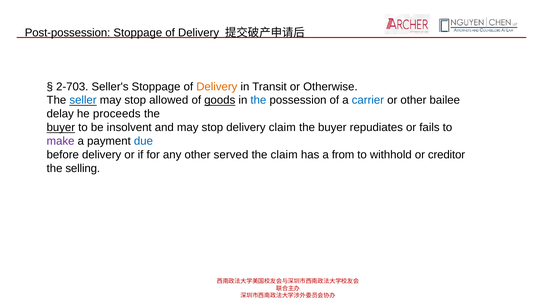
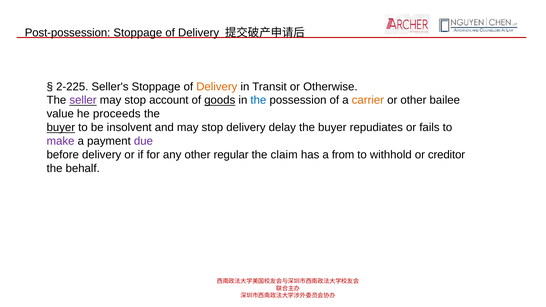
2-703: 2-703 -> 2-225
seller colour: blue -> purple
allowed: allowed -> account
carrier colour: blue -> orange
delay: delay -> value
delivery claim: claim -> delay
due colour: blue -> purple
served: served -> regular
selling: selling -> behalf
